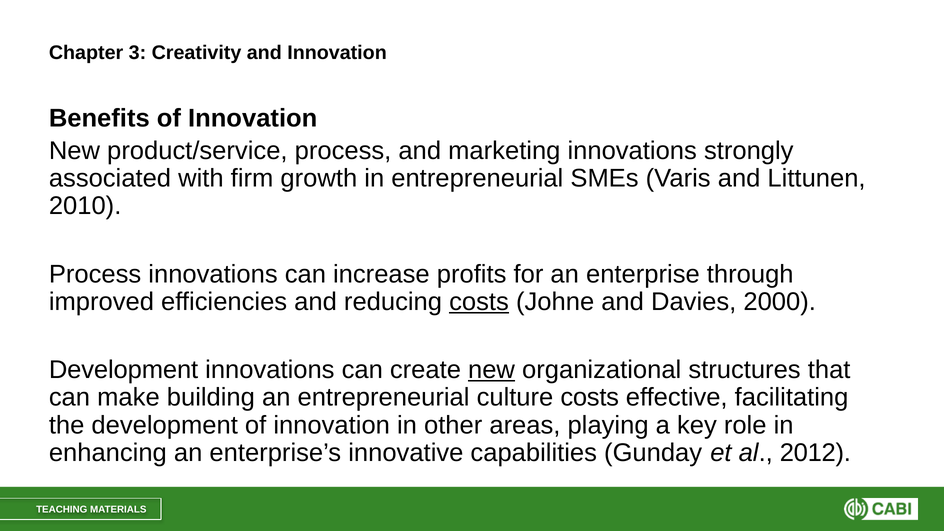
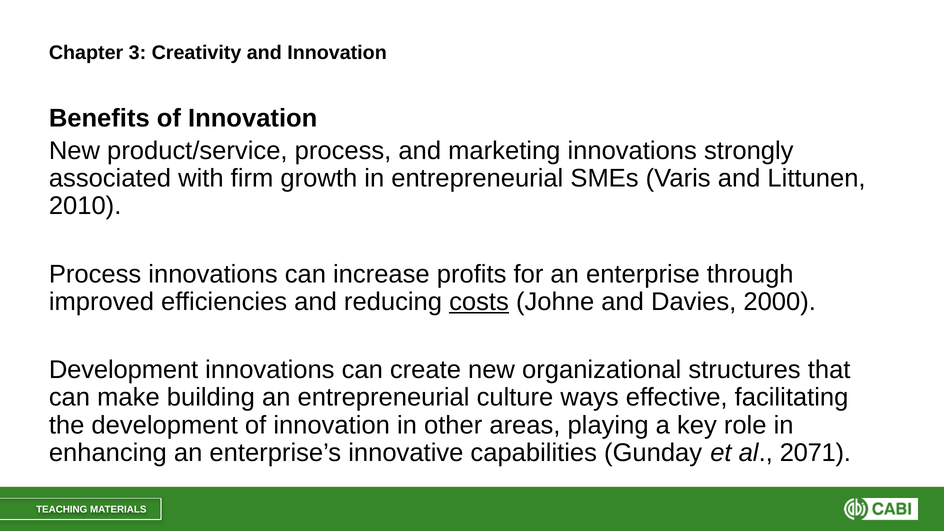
new at (492, 370) underline: present -> none
culture costs: costs -> ways
2012: 2012 -> 2071
